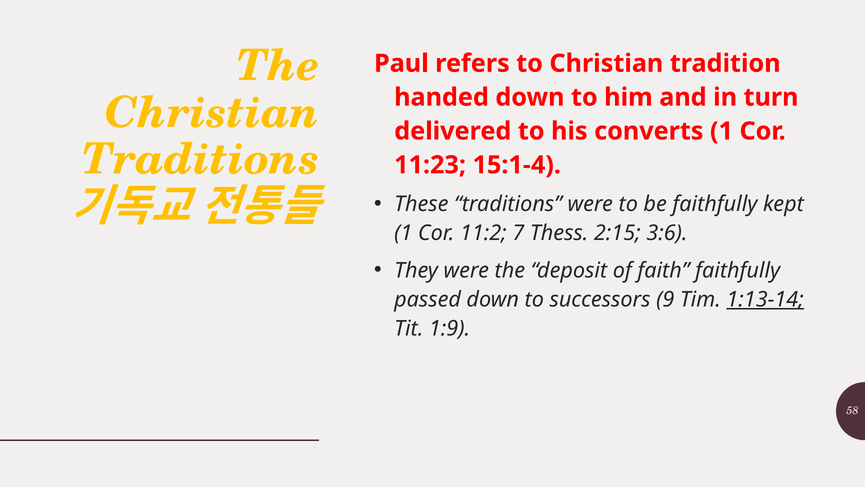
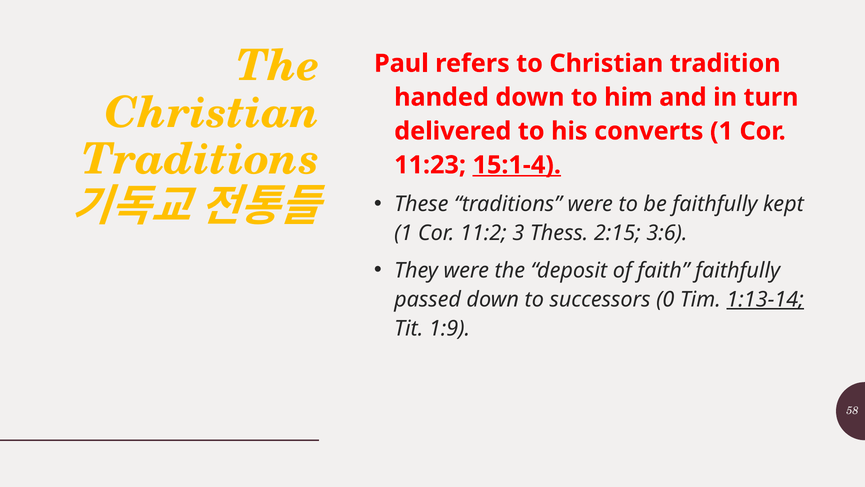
15:1-4 underline: none -> present
7: 7 -> 3
9: 9 -> 0
